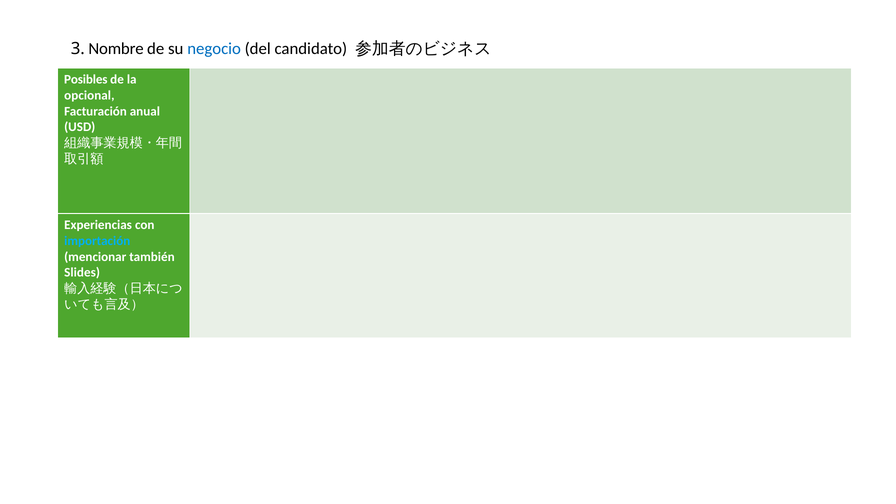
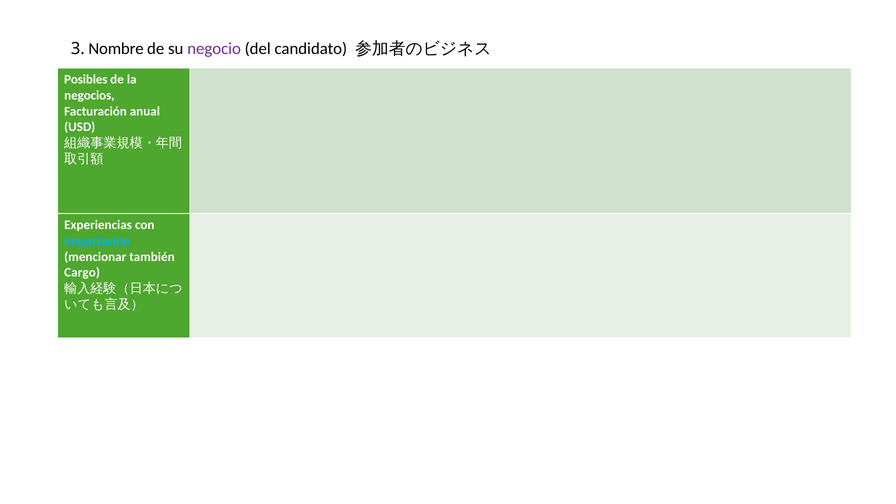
negocio colour: blue -> purple
opcional: opcional -> negocios
Slides: Slides -> Cargo
